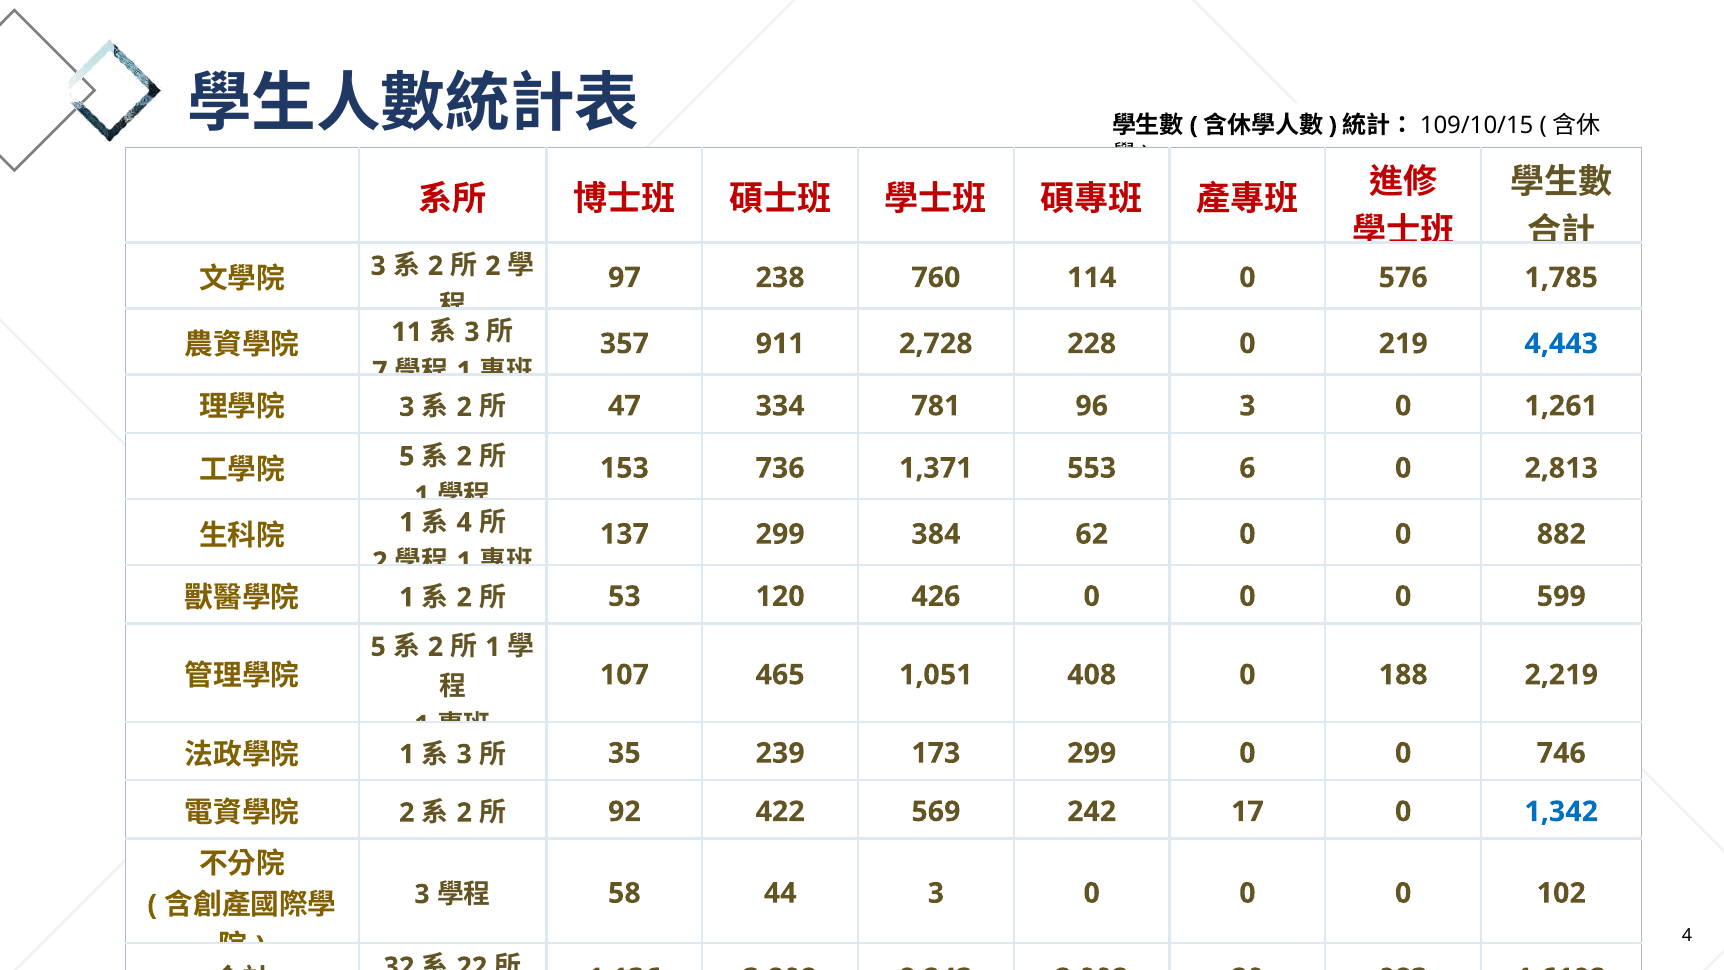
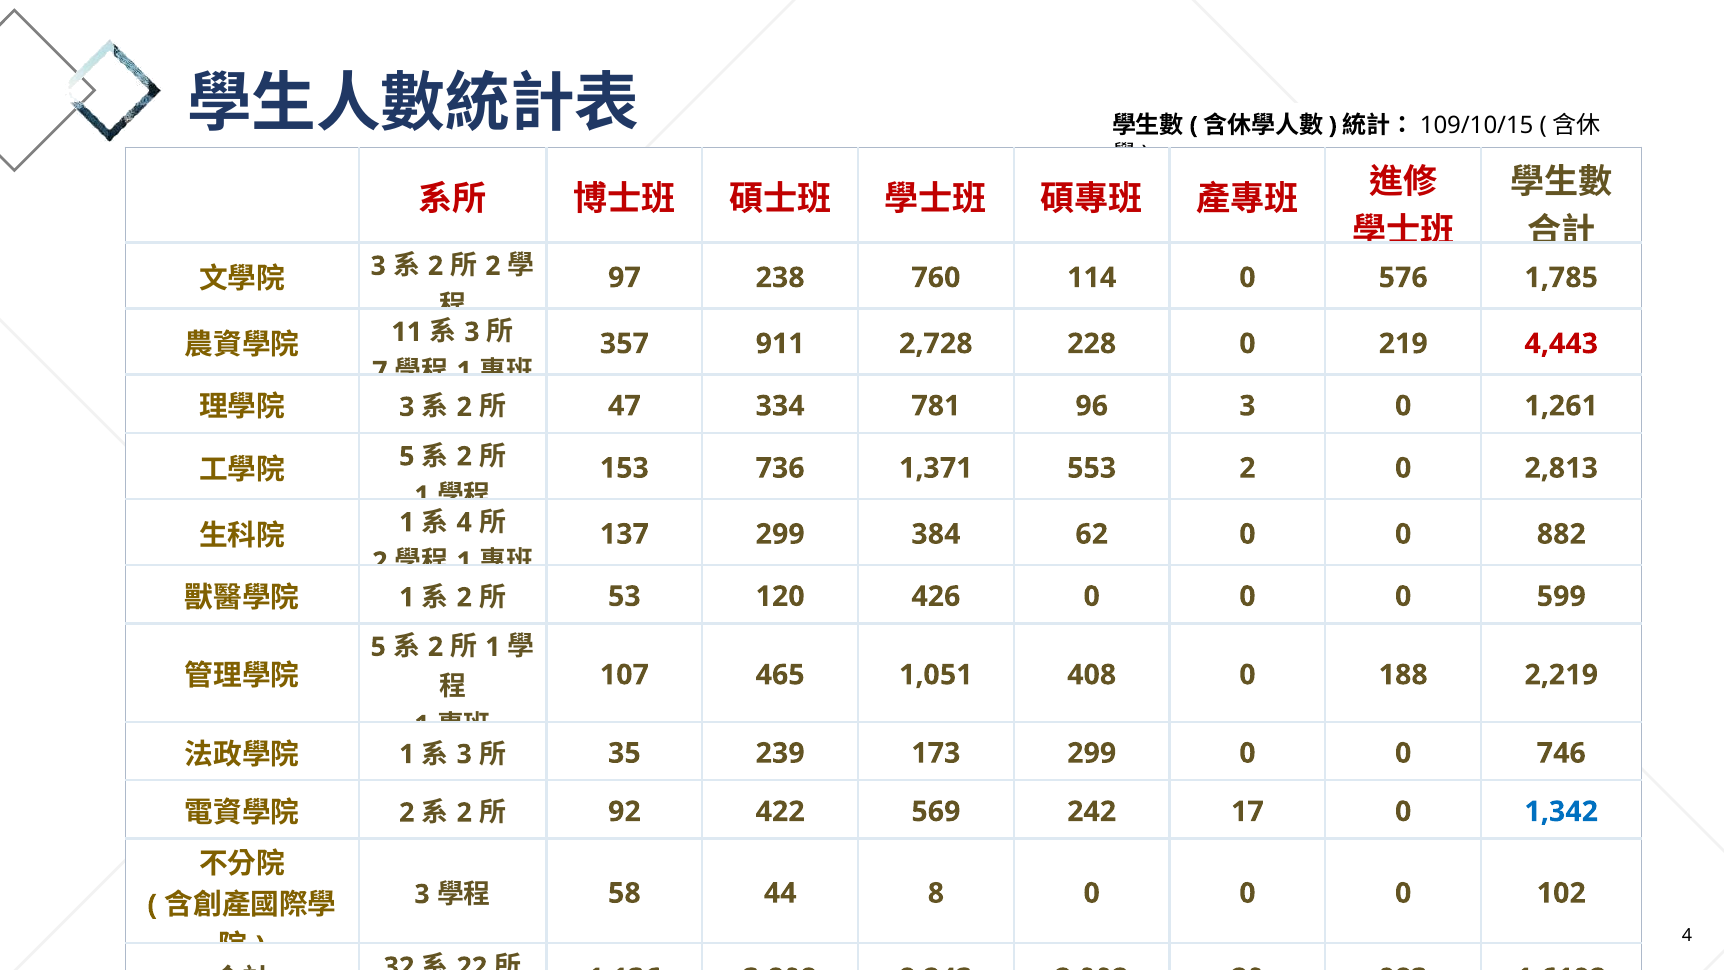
4,443 colour: blue -> red
553 6: 6 -> 2
44 3: 3 -> 8
